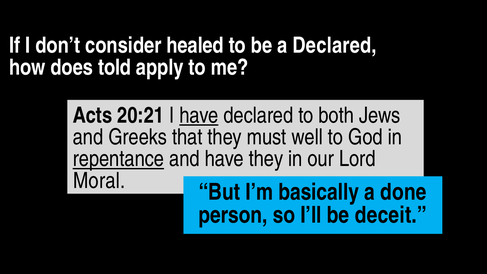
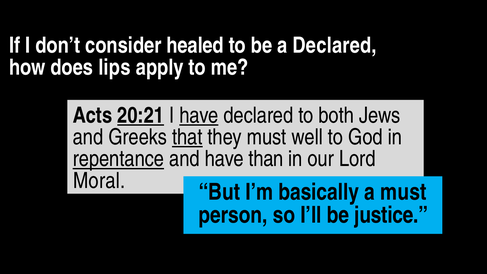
told: told -> lips
20:21 underline: none -> present
that underline: none -> present
have they: they -> than
a done: done -> must
deceit: deceit -> justice
